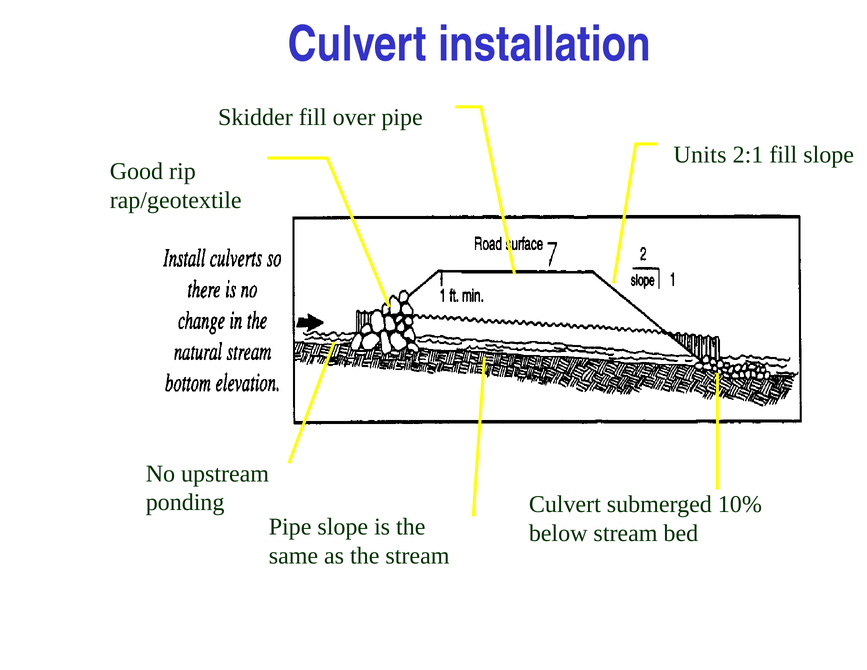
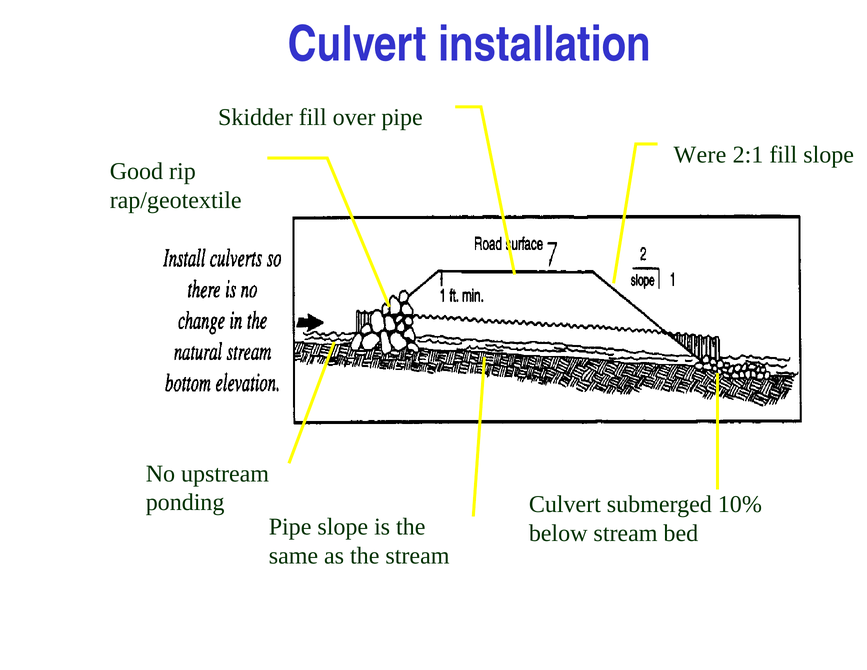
Units: Units -> Were
